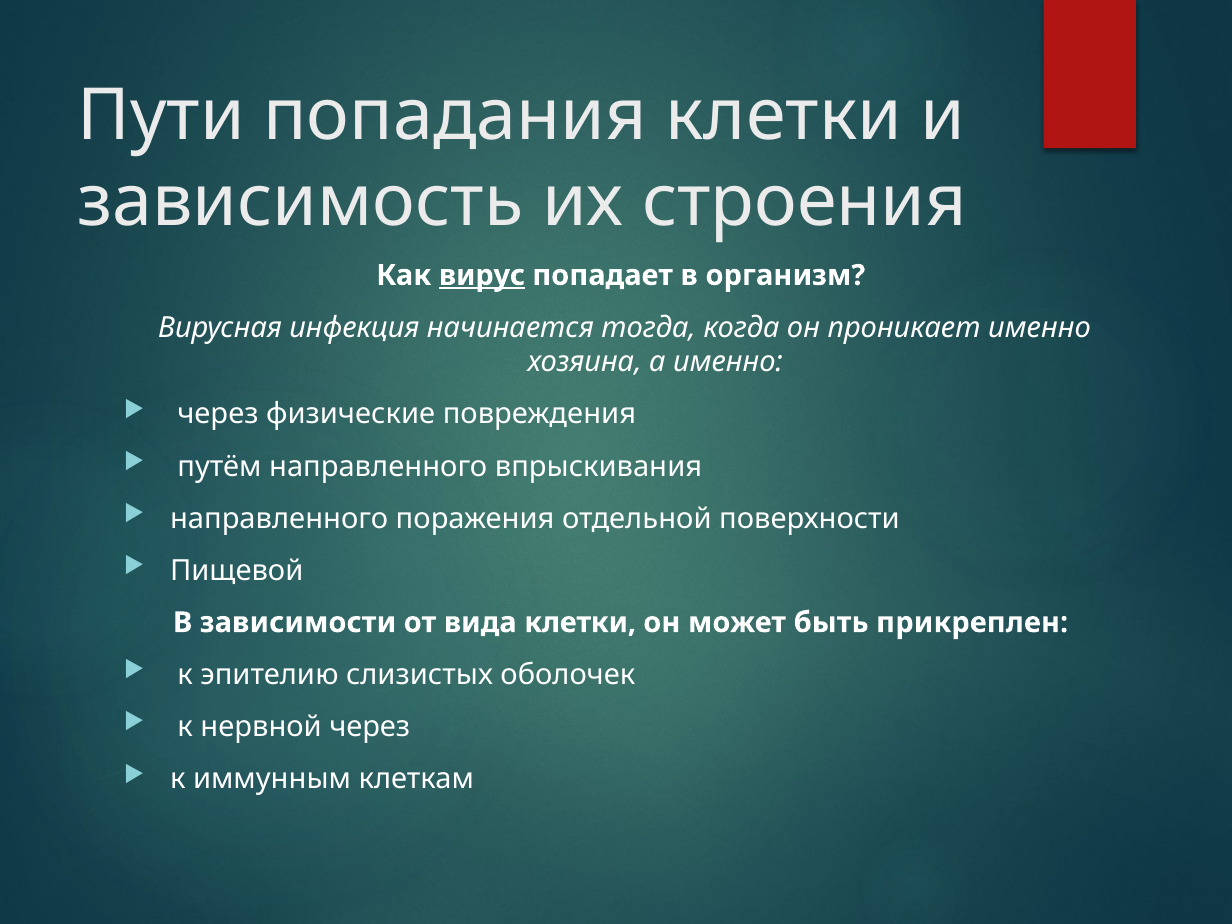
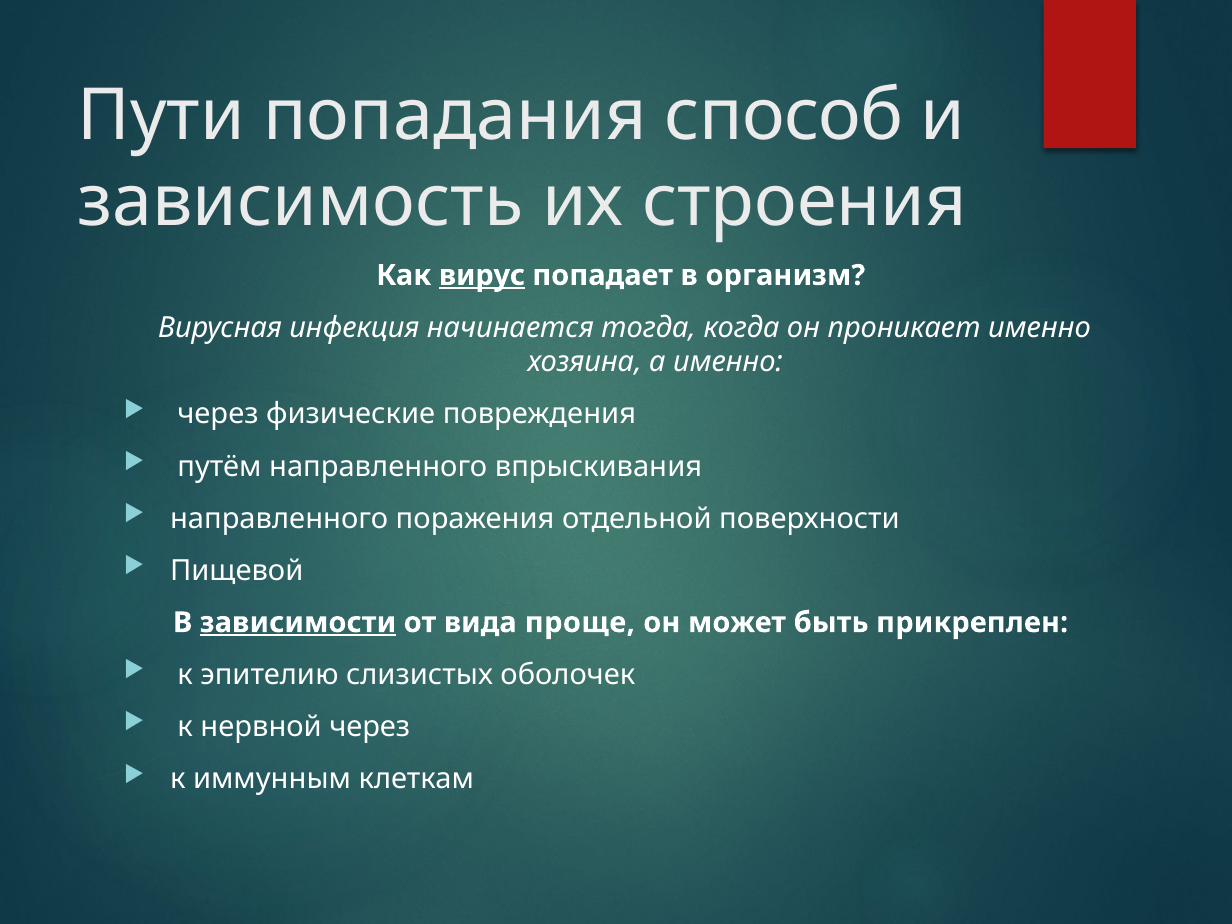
попадания клетки: клетки -> способ
зависимости underline: none -> present
вида клетки: клетки -> проще
